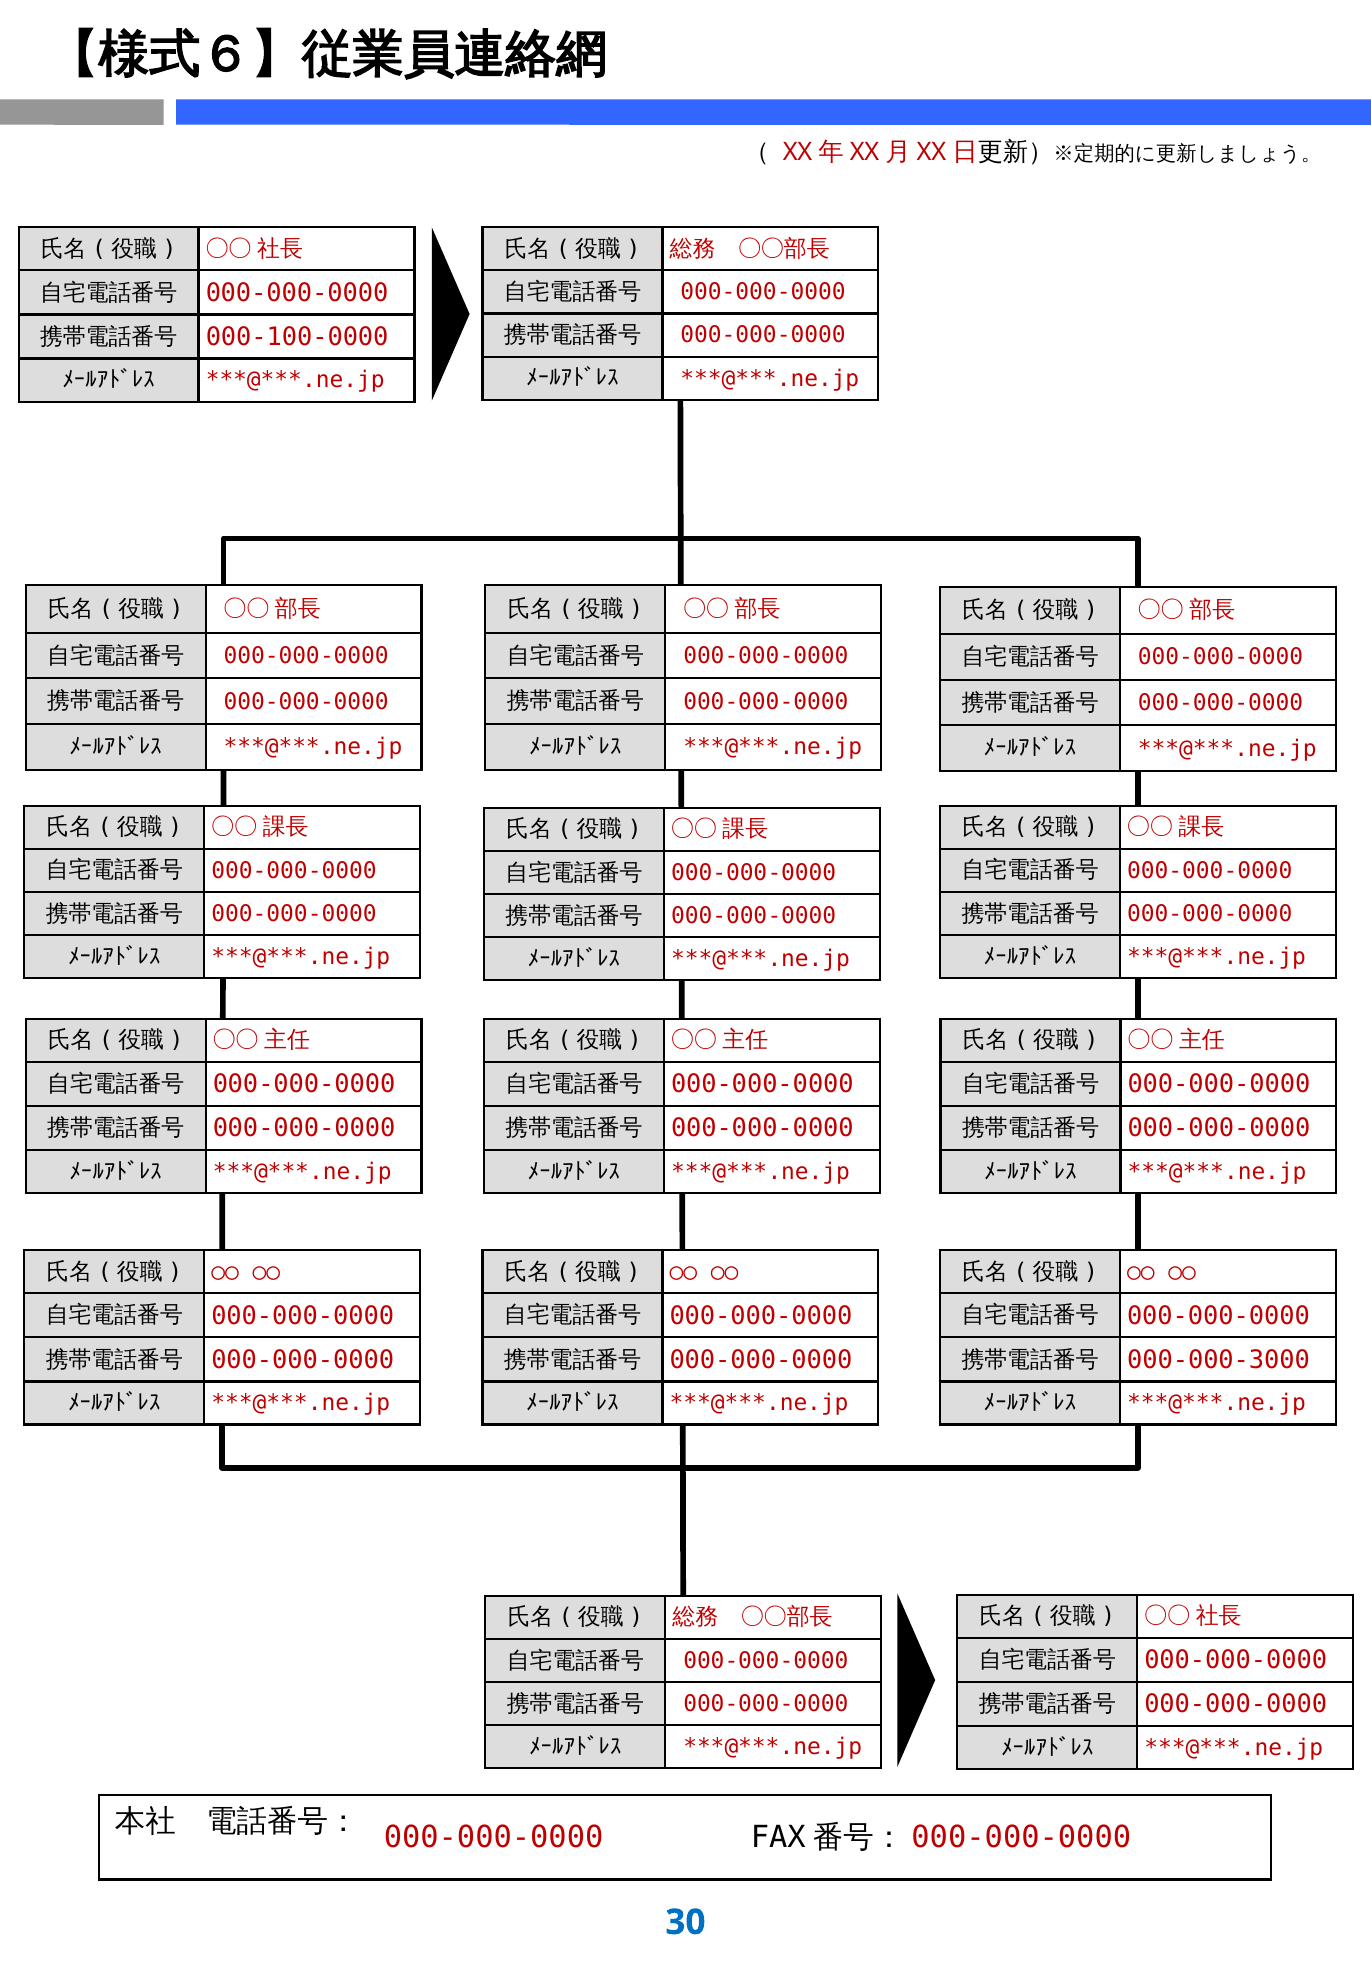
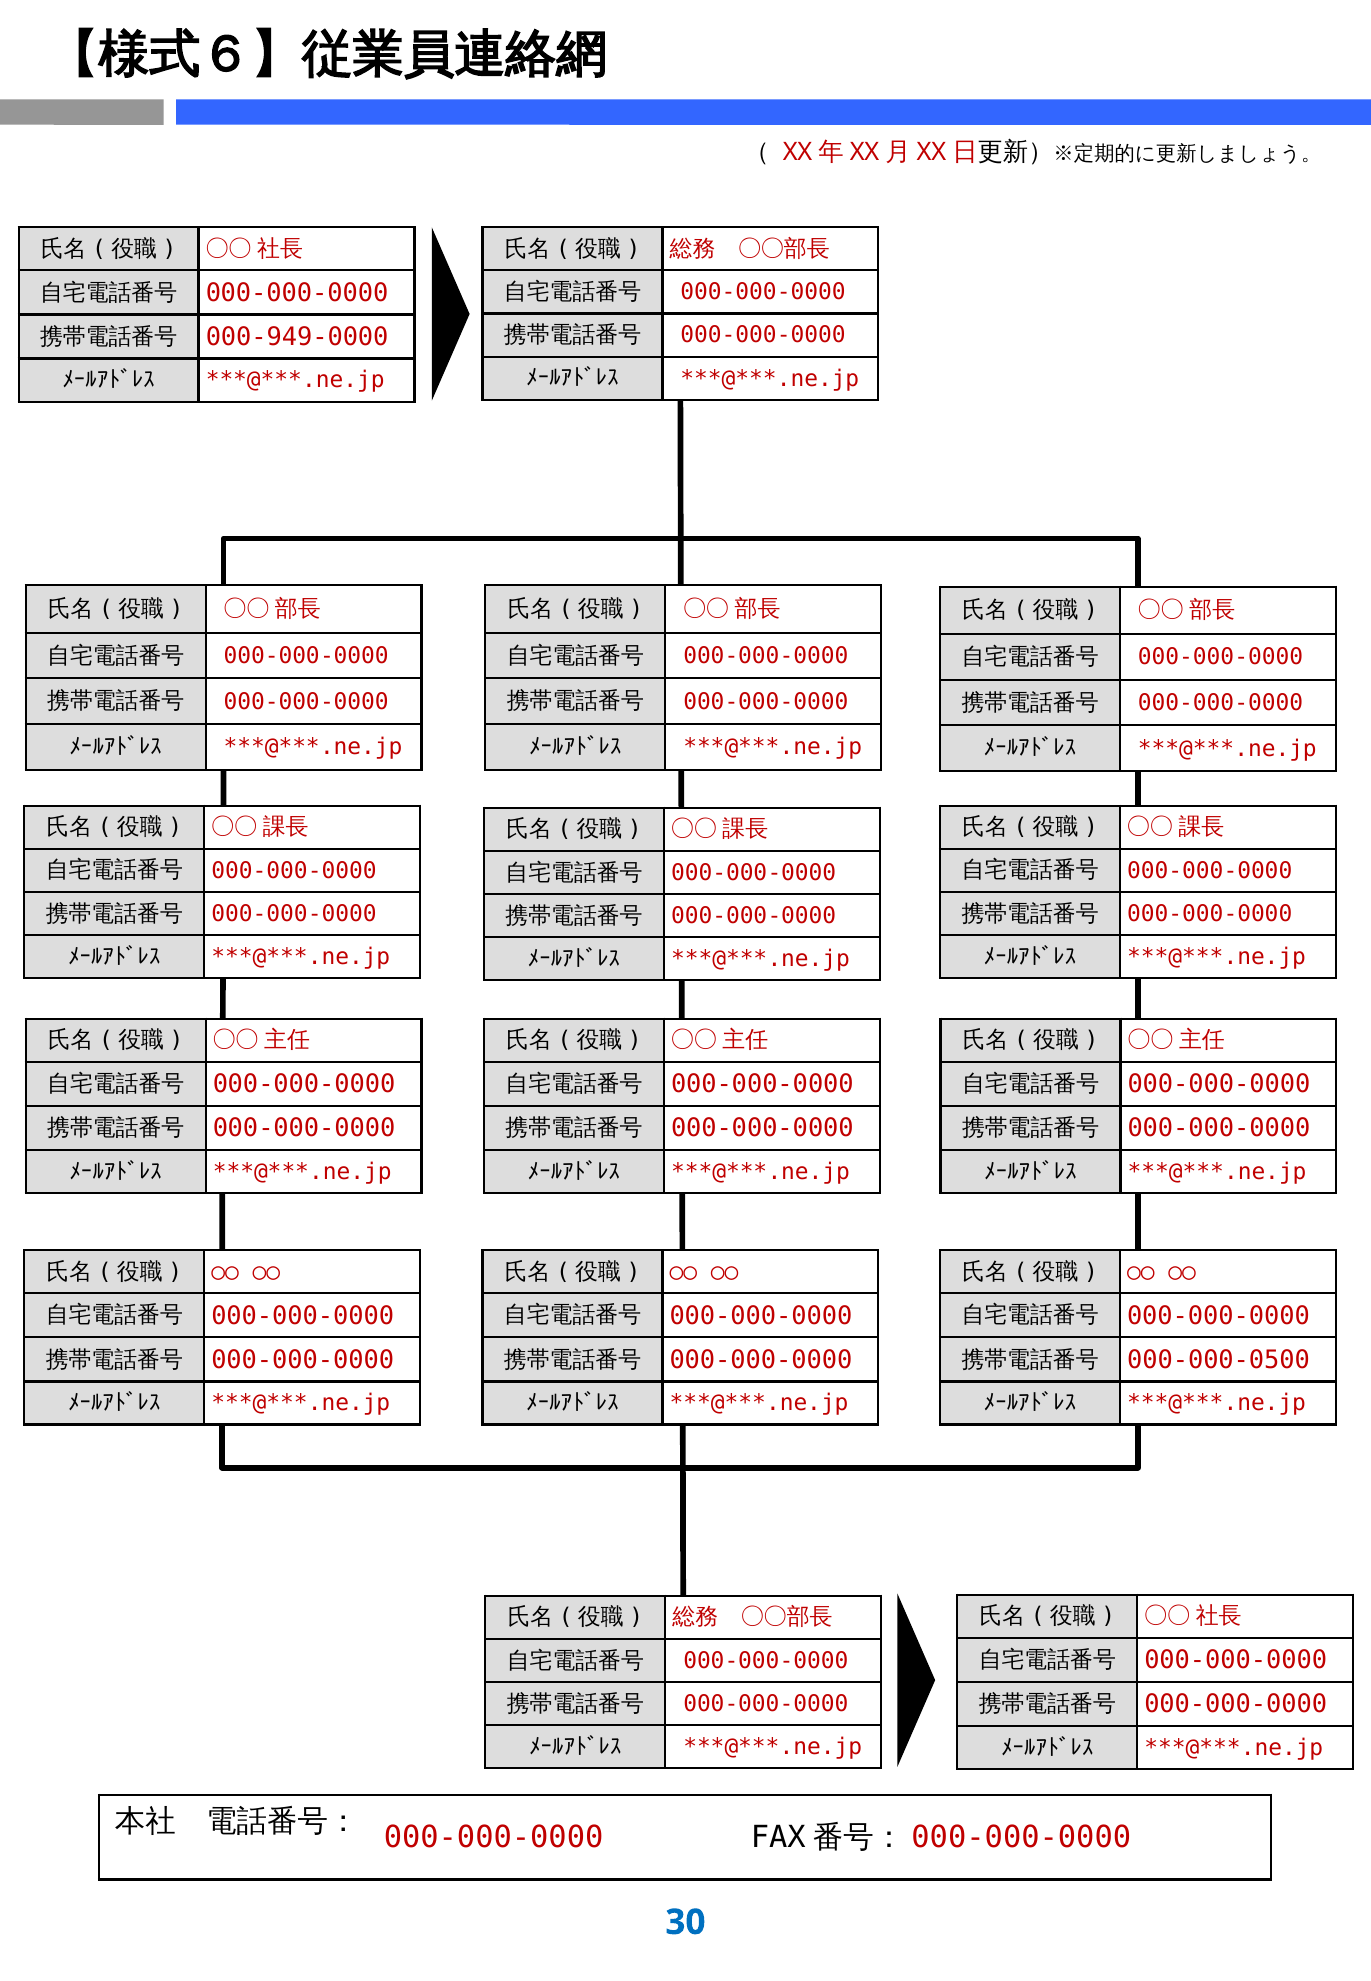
000-100-0000: 000-100-0000 -> 000-949-0000
000-000-3000: 000-000-3000 -> 000-000-0500
